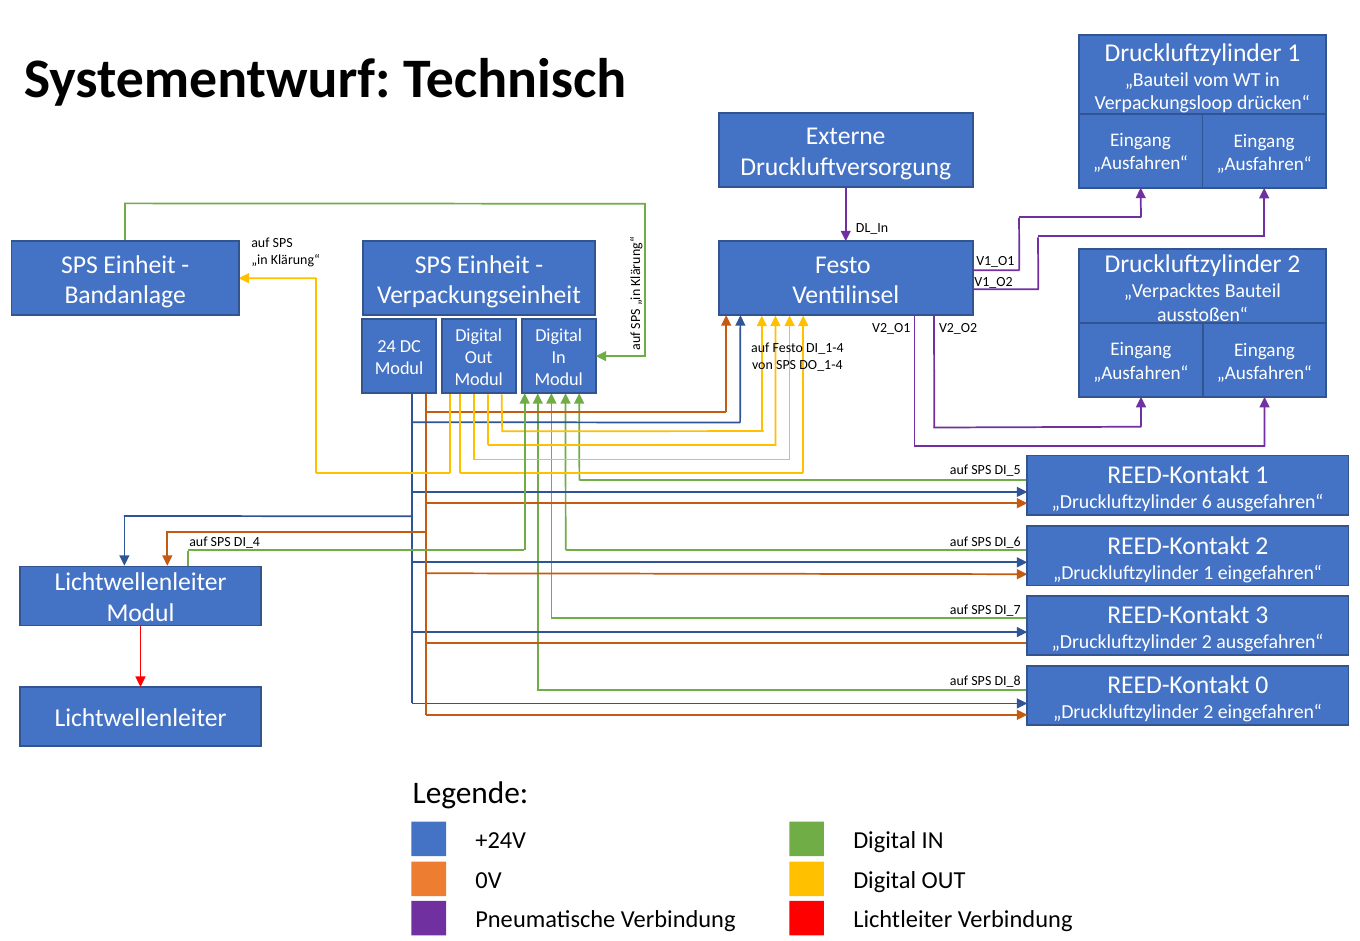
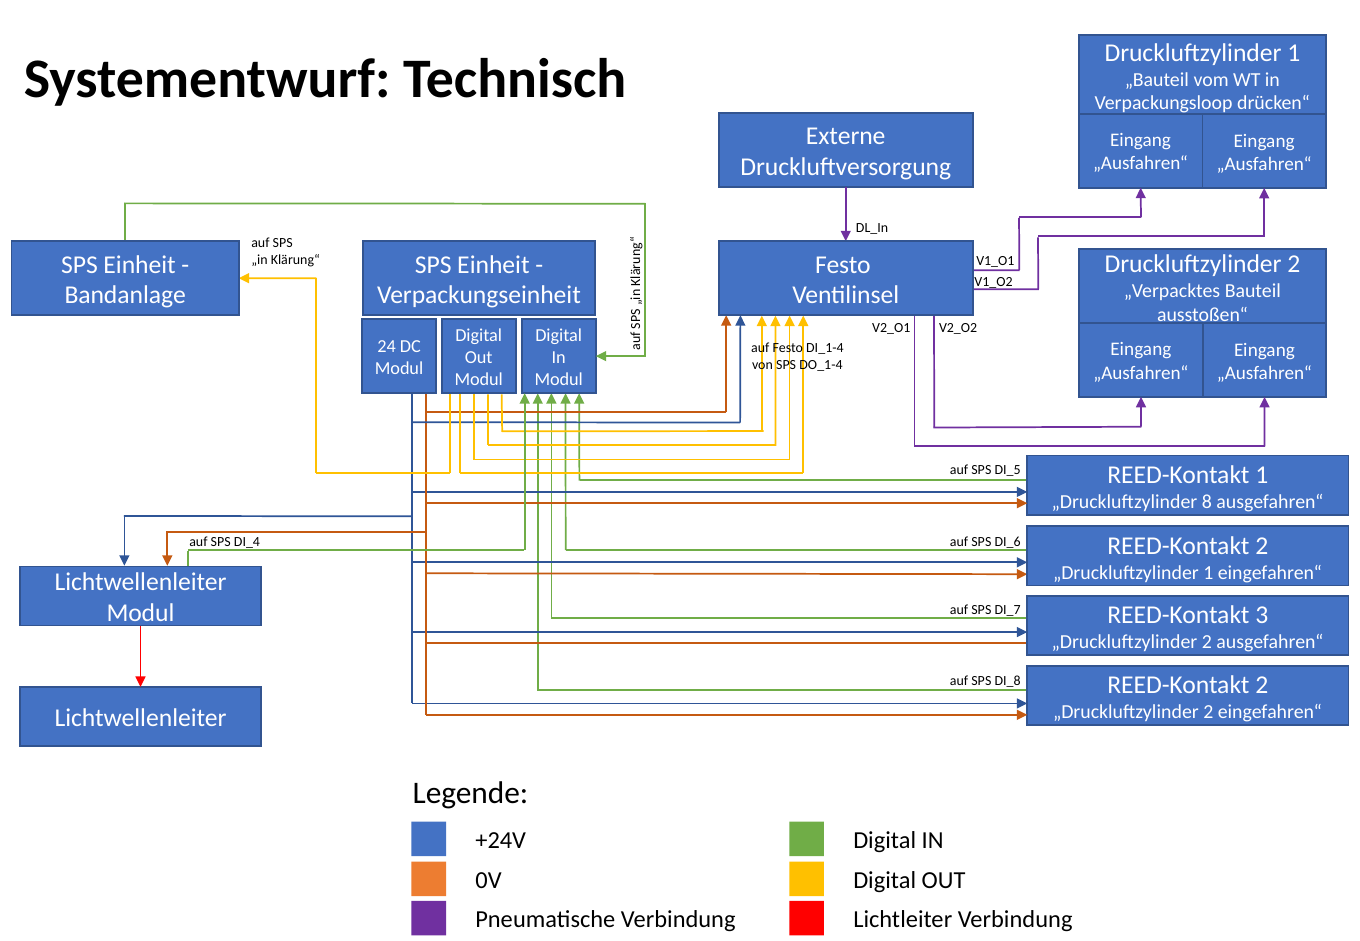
6: 6 -> 8
0 at (1262, 686): 0 -> 2
